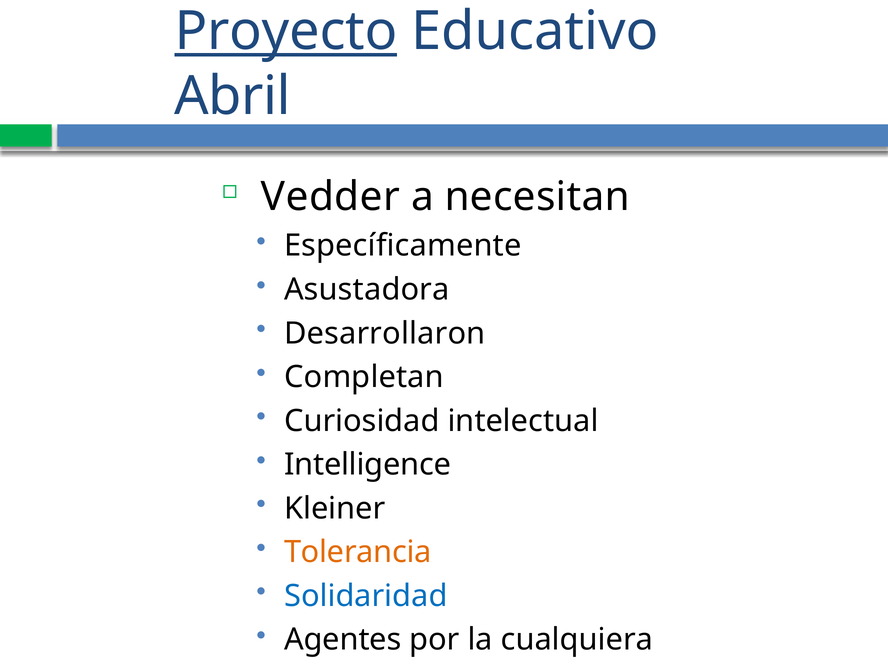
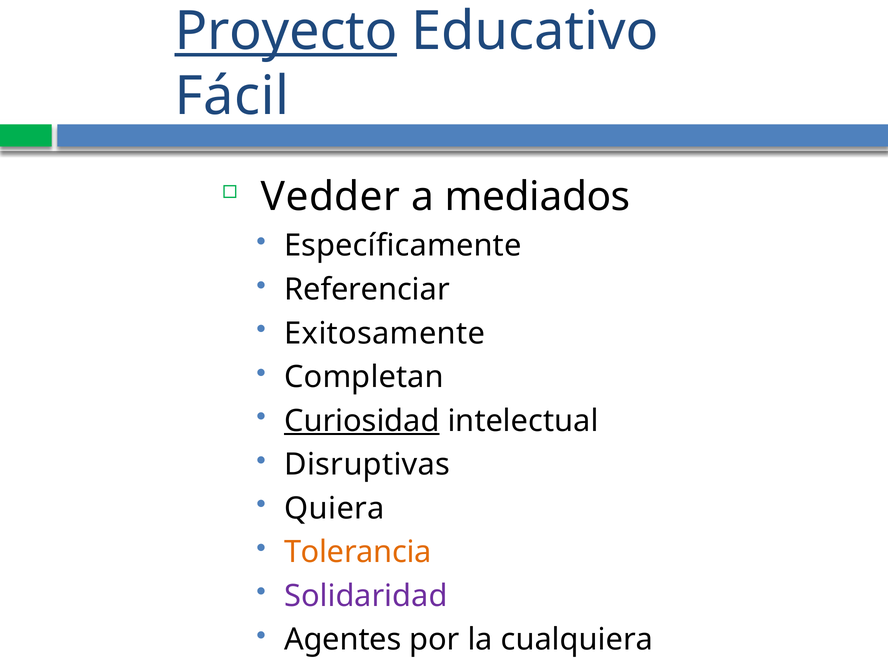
Abril: Abril -> Fácil
necesitan: necesitan -> mediados
Asustadora: Asustadora -> Referenciar
Desarrollaron: Desarrollaron -> Exitosamente
Curiosidad underline: none -> present
Intelligence: Intelligence -> Disruptivas
Kleiner: Kleiner -> Quiera
Solidaridad colour: blue -> purple
